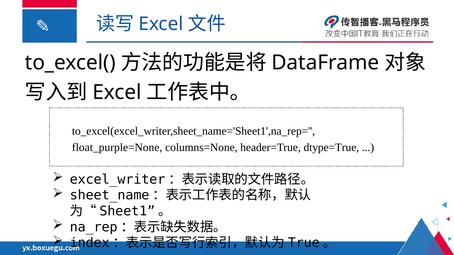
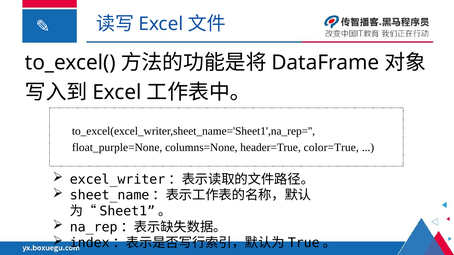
dtype=True: dtype=True -> color=True
